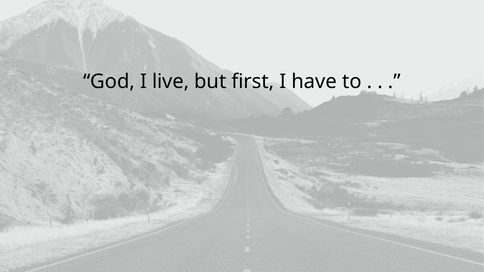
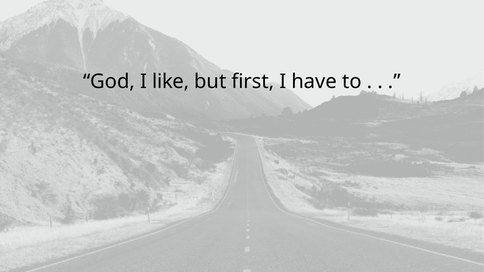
live: live -> like
